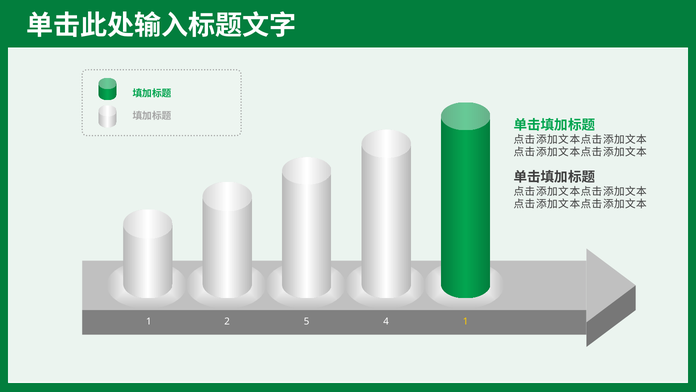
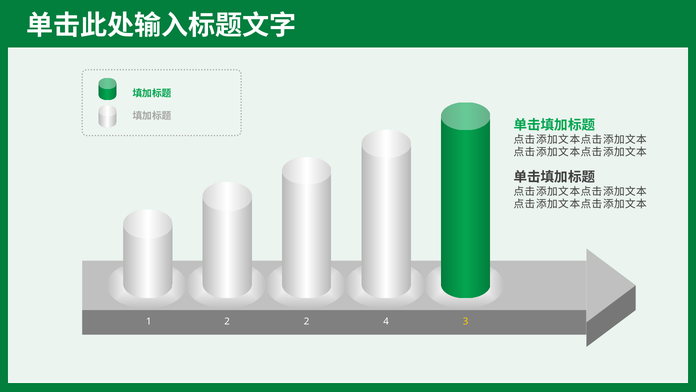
2 5: 5 -> 2
4 1: 1 -> 3
